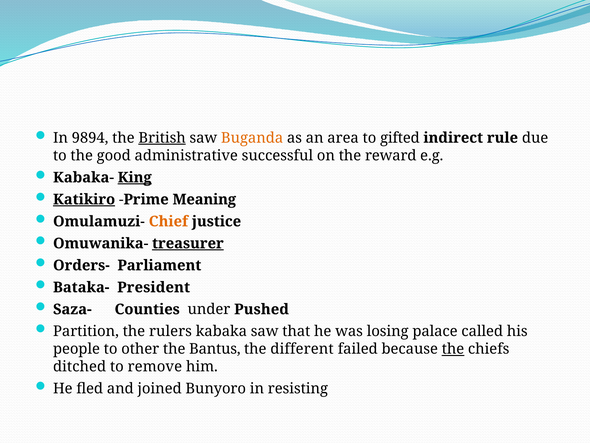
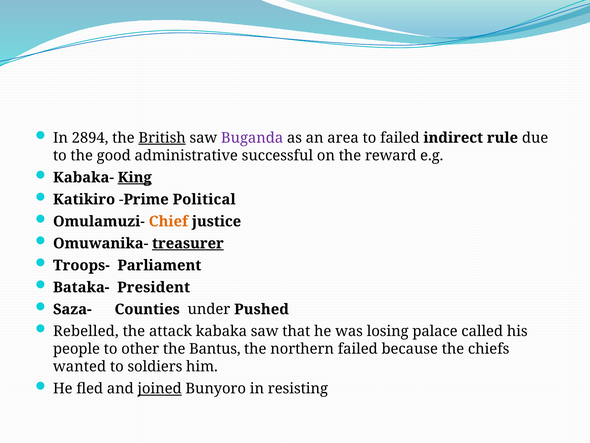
9894: 9894 -> 2894
Buganda colour: orange -> purple
to gifted: gifted -> failed
Katikiro underline: present -> none
Meaning: Meaning -> Political
Orders-: Orders- -> Troops-
Partition: Partition -> Rebelled
rulers: rulers -> attack
different: different -> northern
the at (453, 349) underline: present -> none
ditched: ditched -> wanted
remove: remove -> soldiers
joined underline: none -> present
